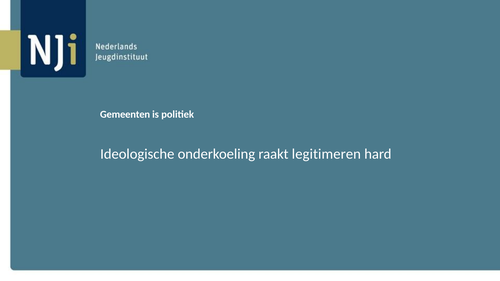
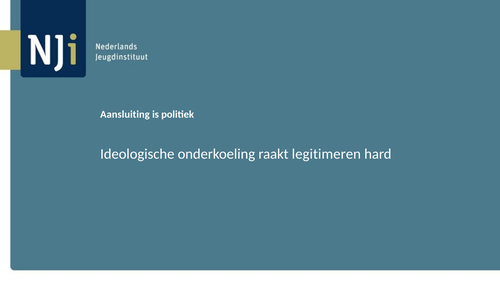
Gemeenten: Gemeenten -> Aansluiting
